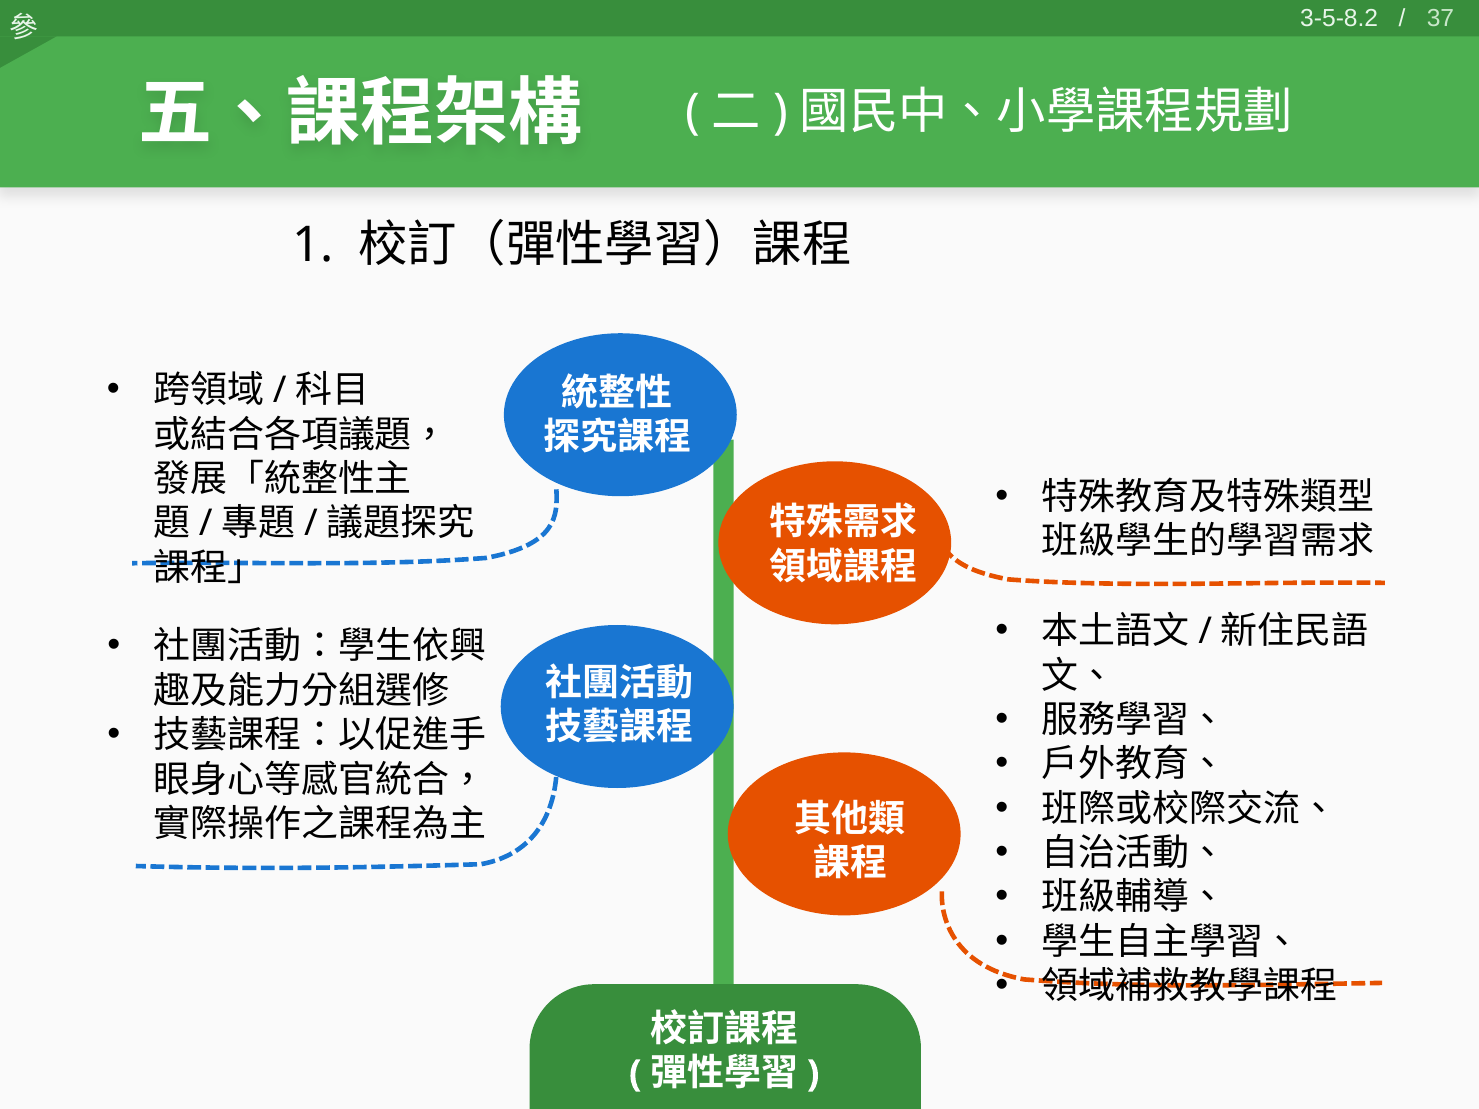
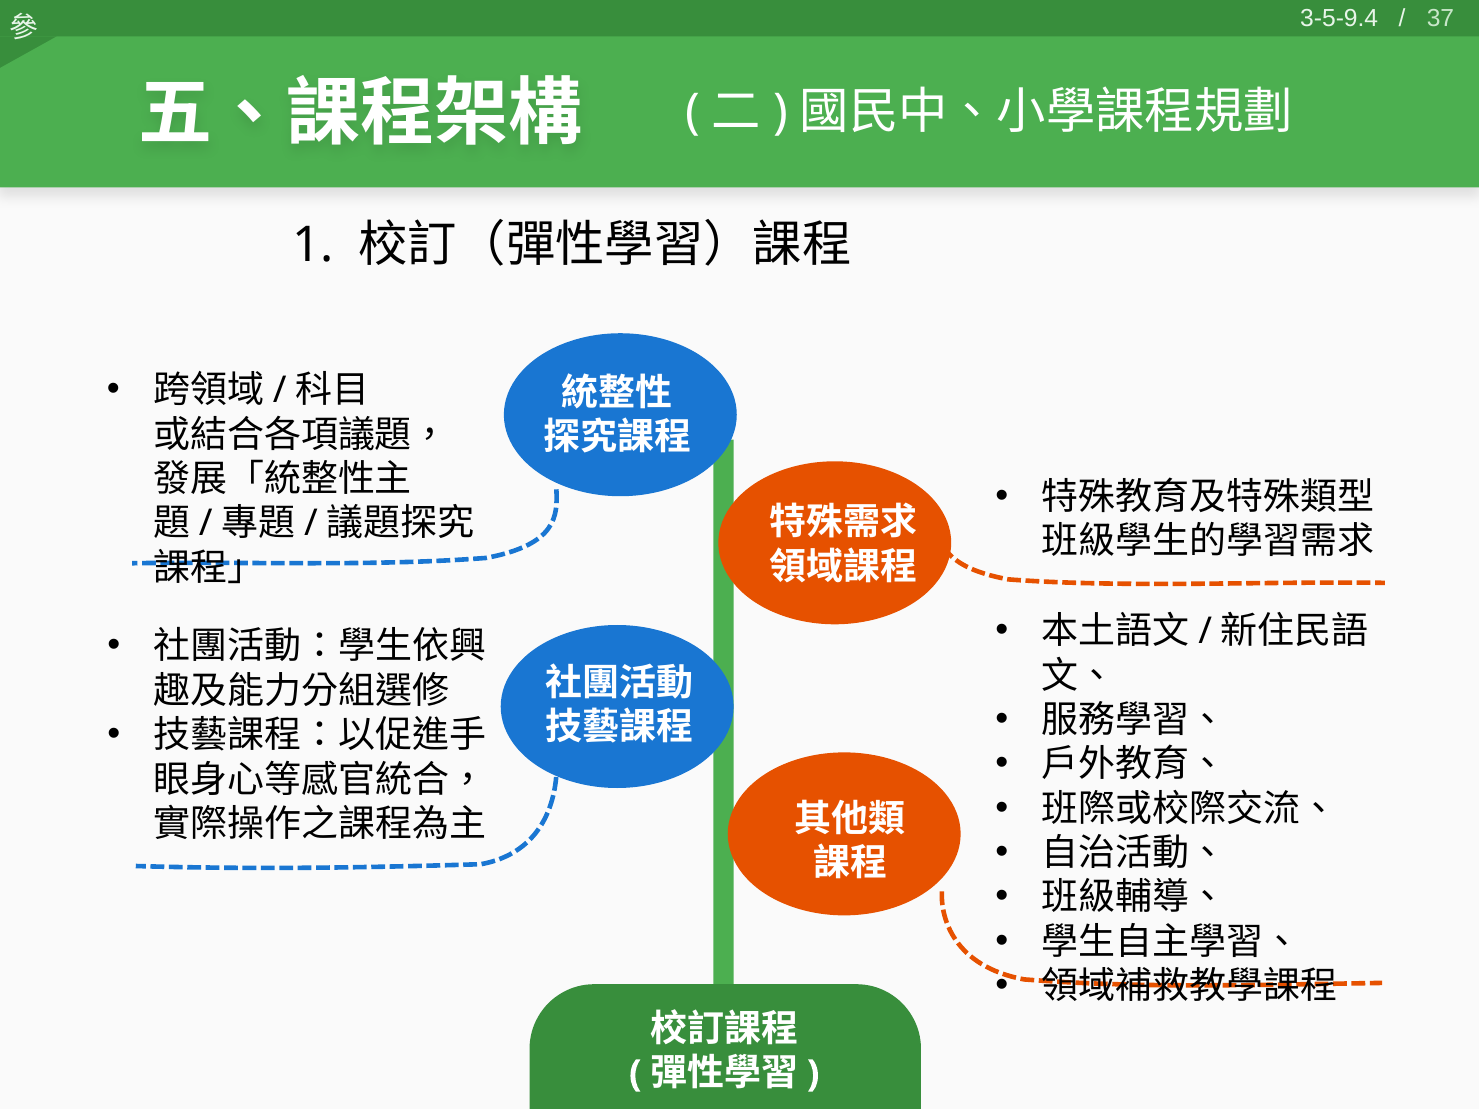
3-5-8.2: 3-5-8.2 -> 3-5-9.4
